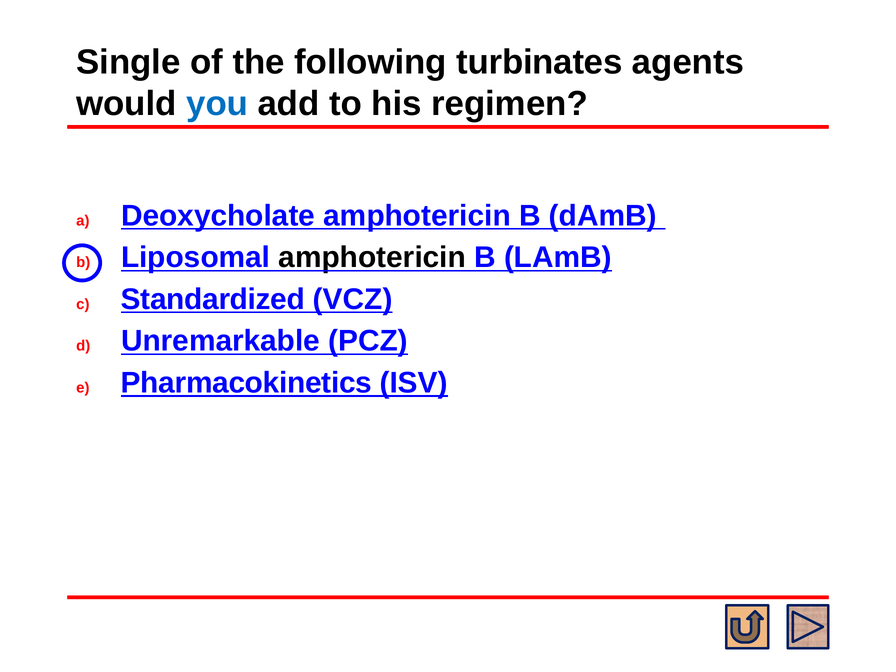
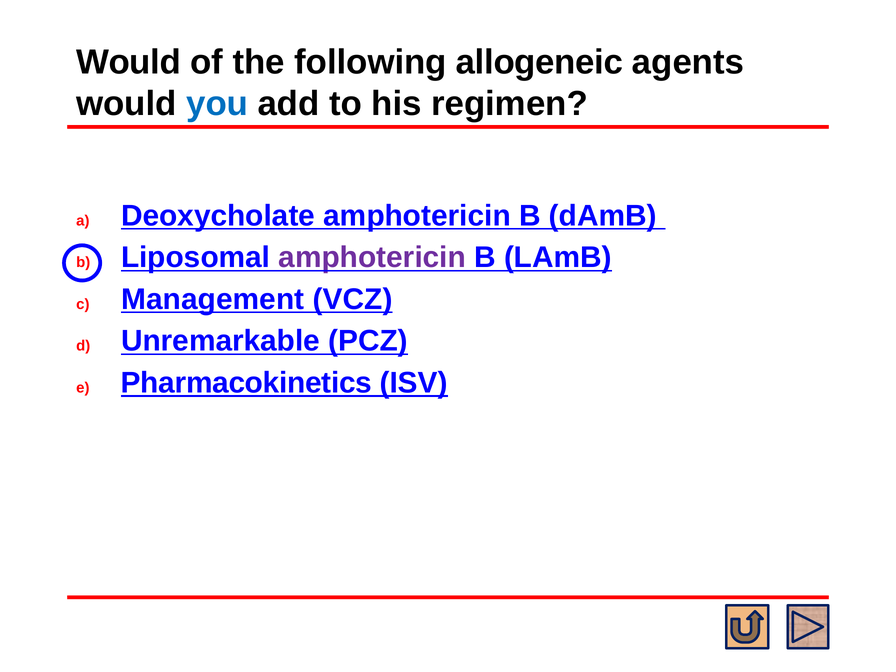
Single at (128, 62): Single -> Would
turbinates: turbinates -> allogeneic
amphotericin at (372, 257) colour: black -> purple
Standardized: Standardized -> Management
